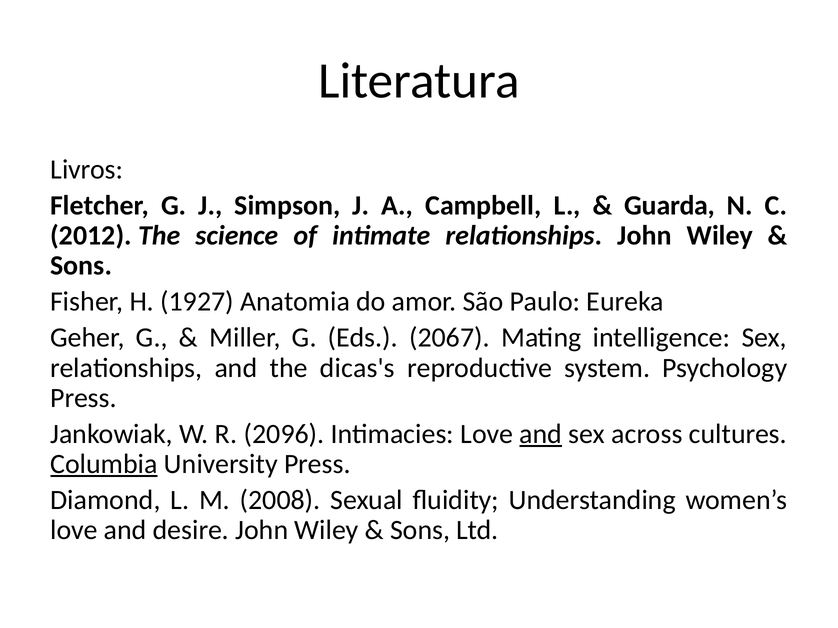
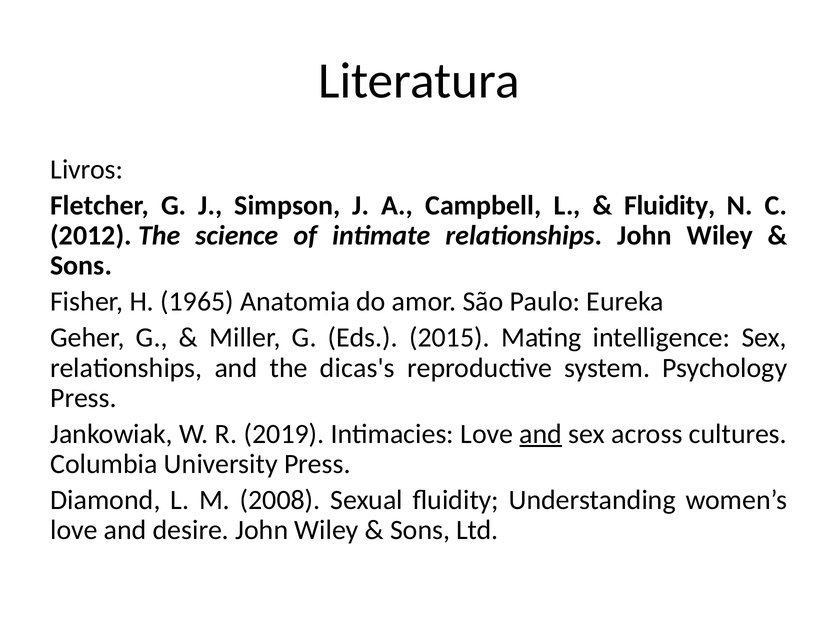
Guarda at (670, 206): Guarda -> Fluidity
1927: 1927 -> 1965
2067: 2067 -> 2015
2096: 2096 -> 2019
Columbia underline: present -> none
